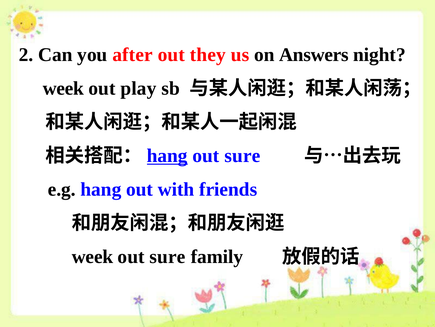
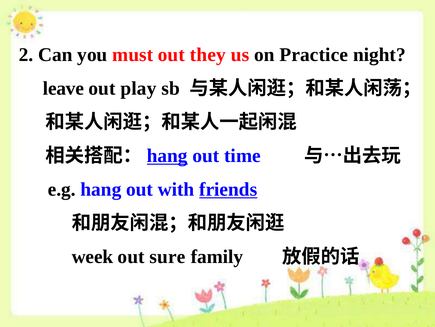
after: after -> must
Answers: Answers -> Practice
week at (63, 88): week -> leave
sure at (242, 155): sure -> time
friends underline: none -> present
